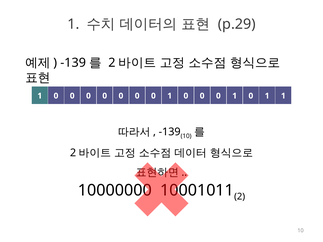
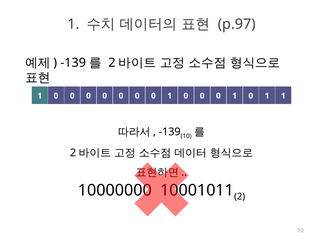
p.29: p.29 -> p.97
